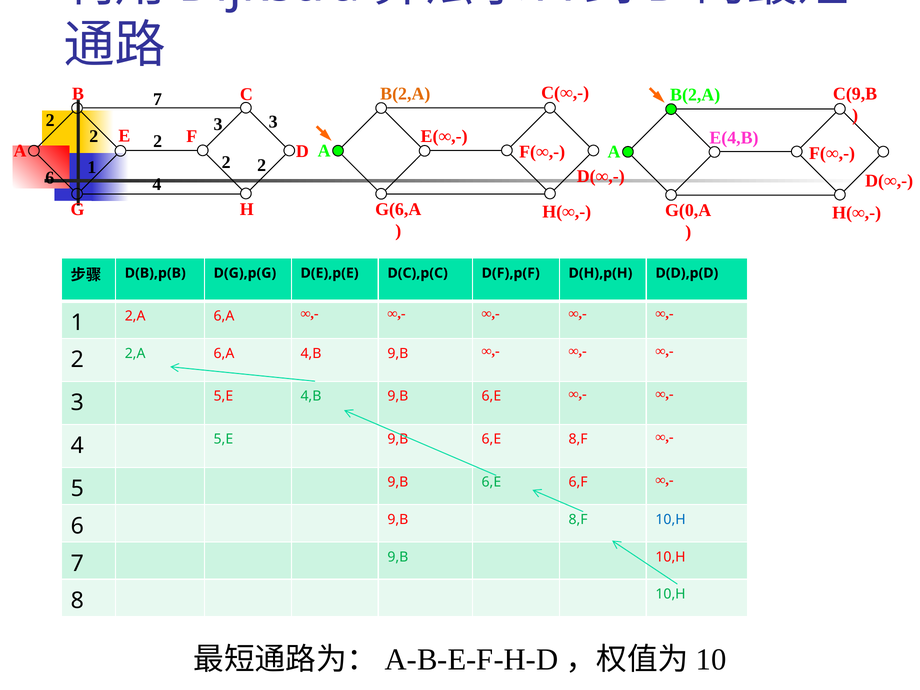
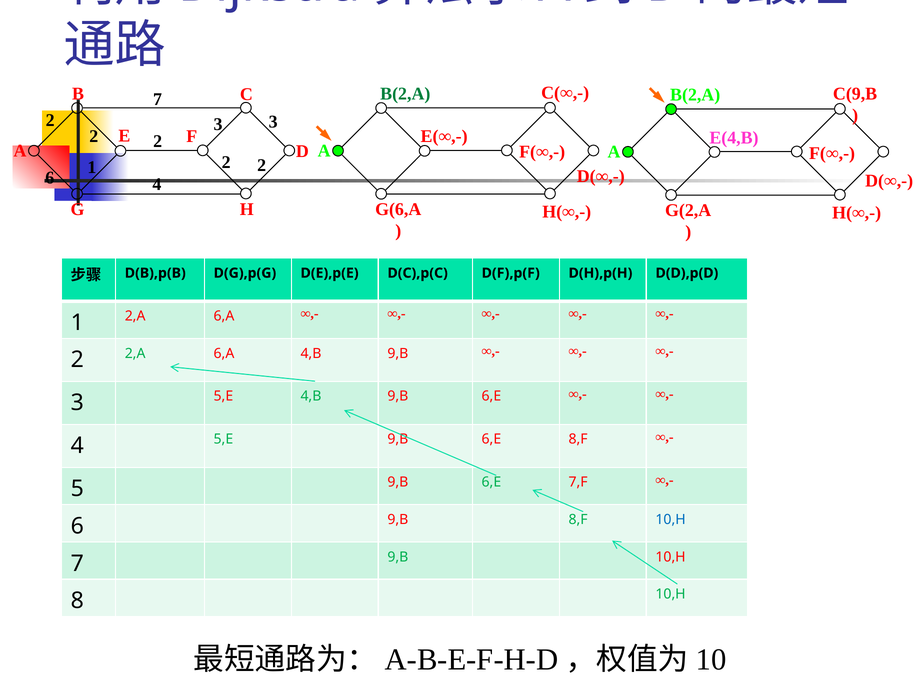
B(2,A at (405, 94) colour: orange -> green
G(0,A: G(0,A -> G(2,A
6,F: 6,F -> 7,F
